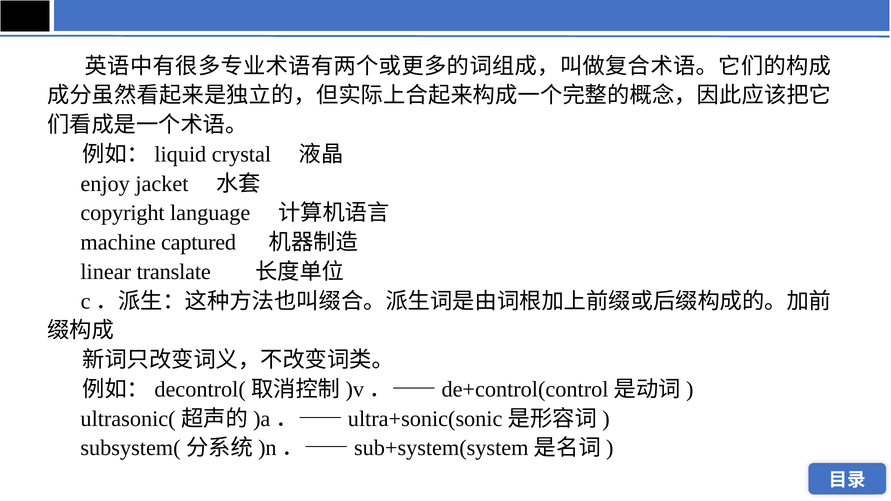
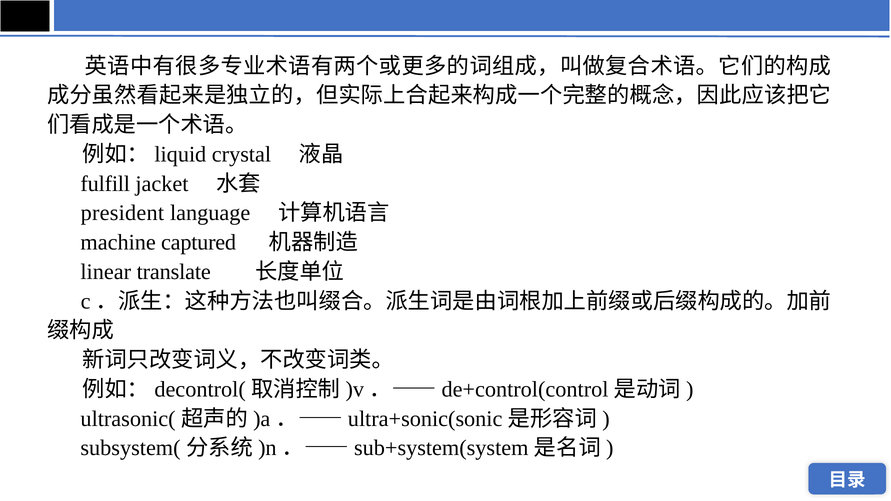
enjoy: enjoy -> fulfill
copyright: copyright -> president
